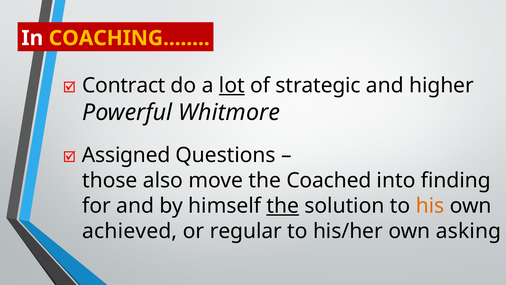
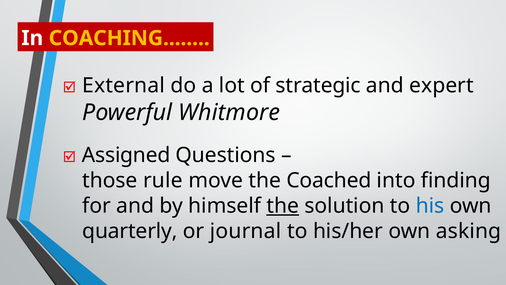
Contract: Contract -> External
lot underline: present -> none
higher: higher -> expert
also: also -> rule
his colour: orange -> blue
achieved: achieved -> quarterly
regular: regular -> journal
